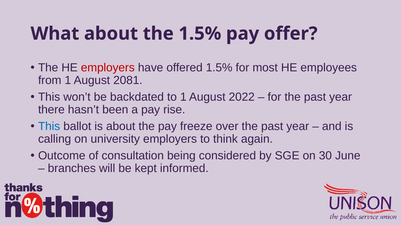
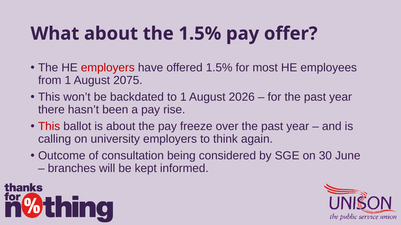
2081: 2081 -> 2075
2022: 2022 -> 2026
This at (49, 127) colour: blue -> red
